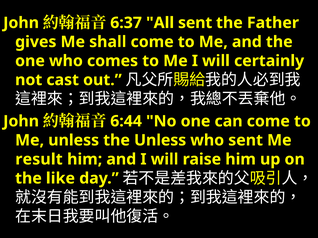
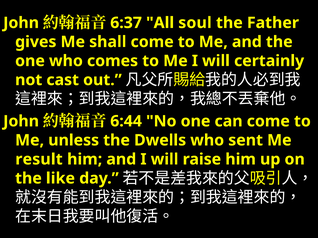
All sent: sent -> soul
the Unless: Unless -> Dwells
